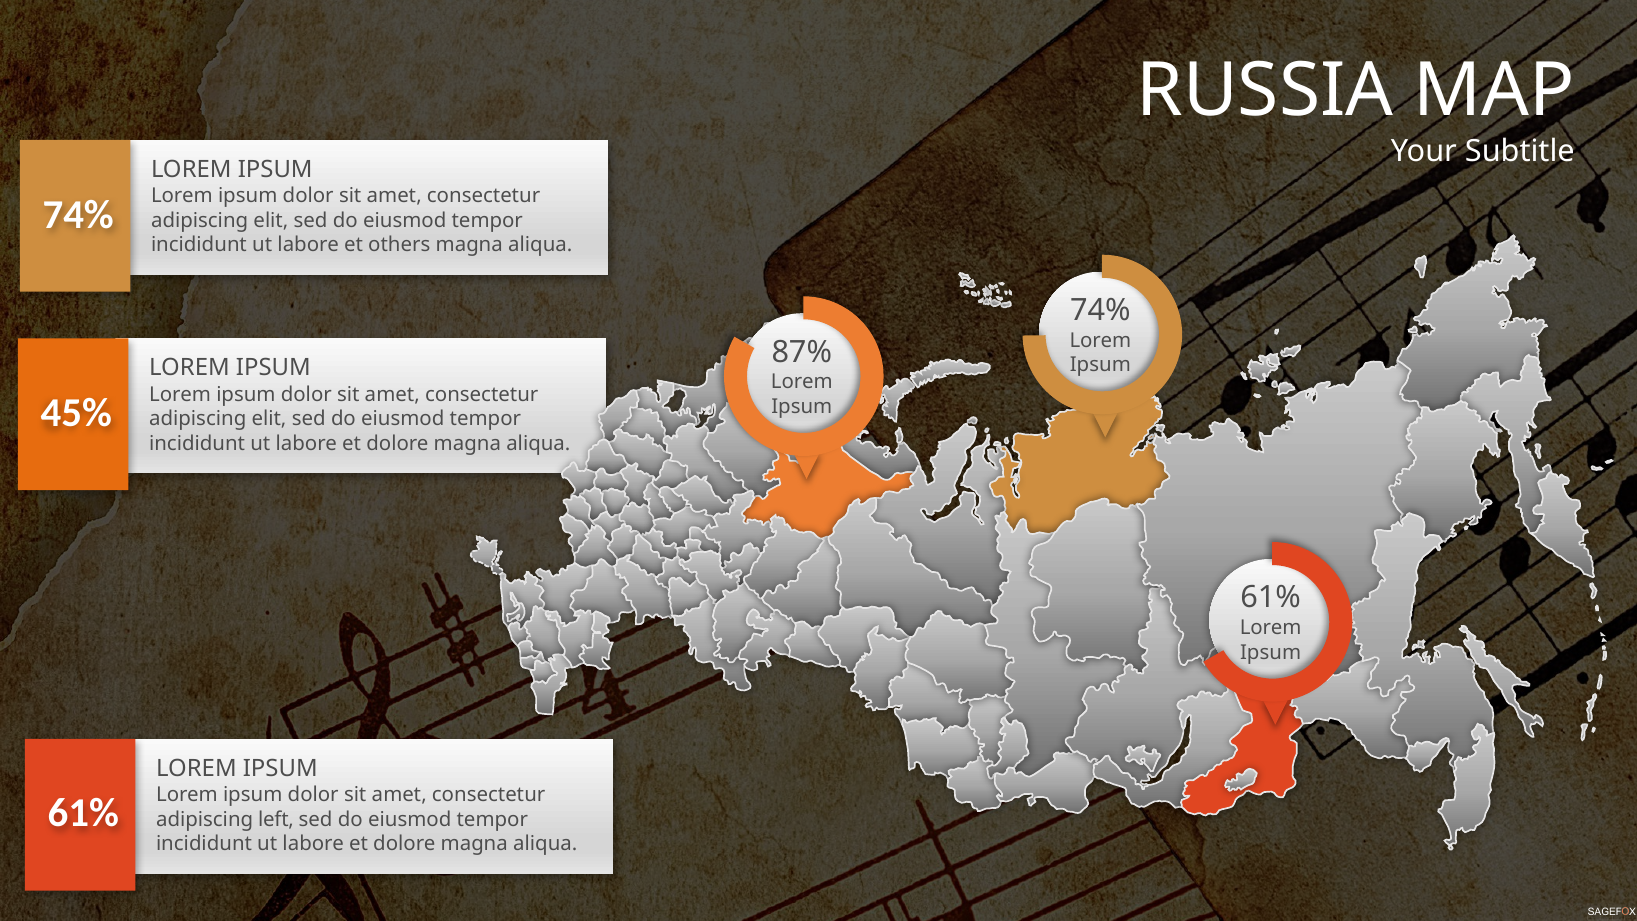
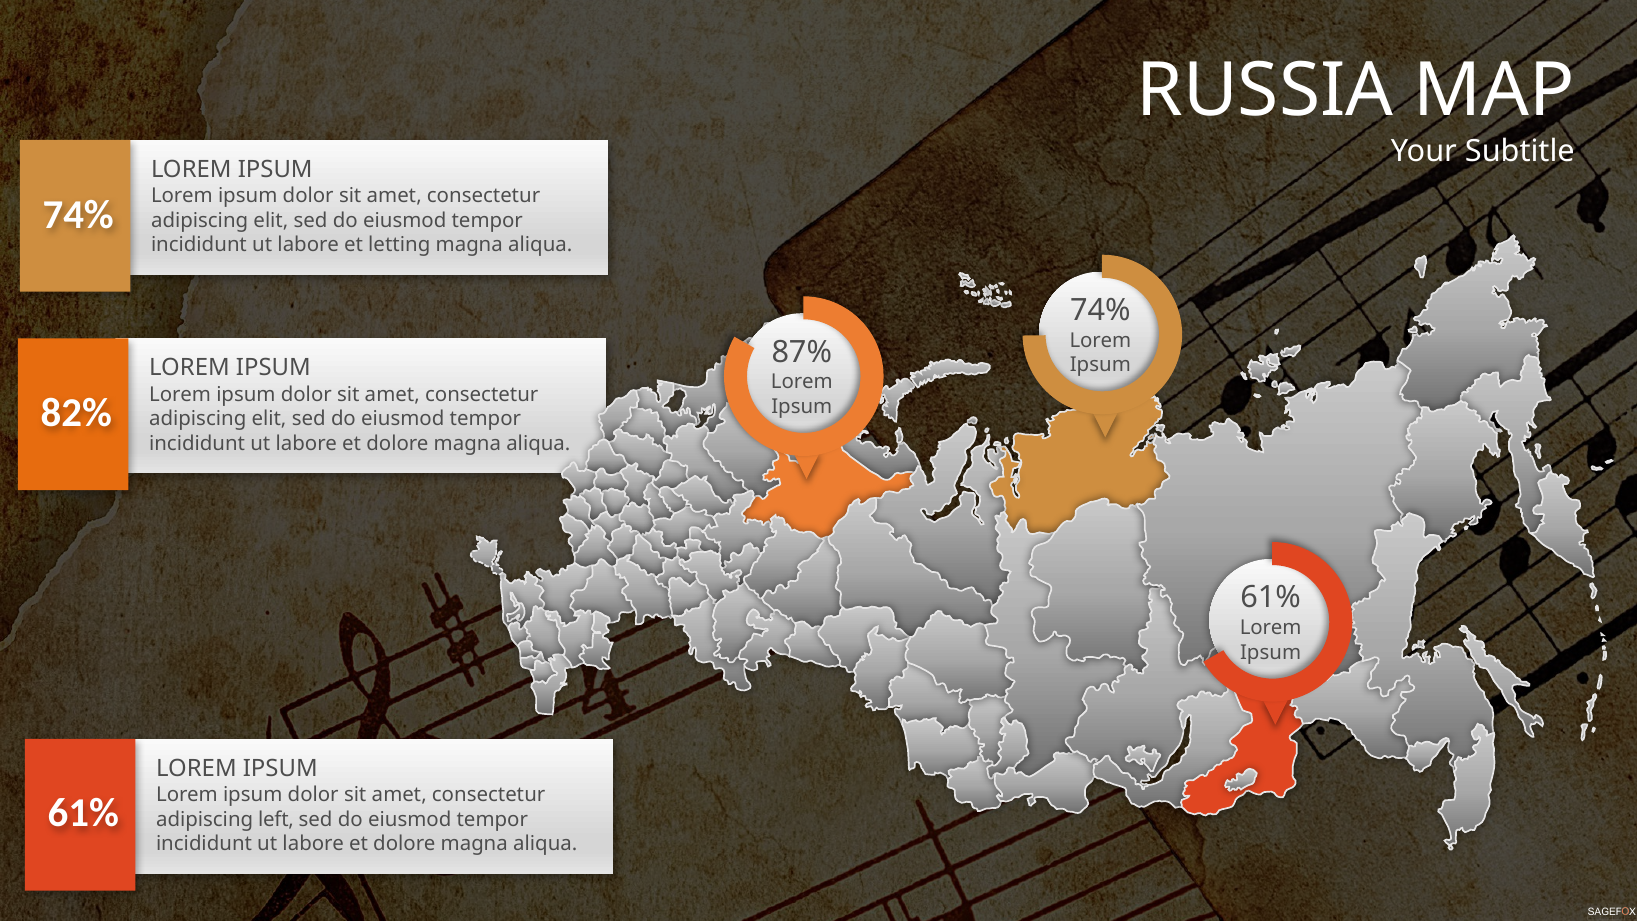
others: others -> letting
45%: 45% -> 82%
